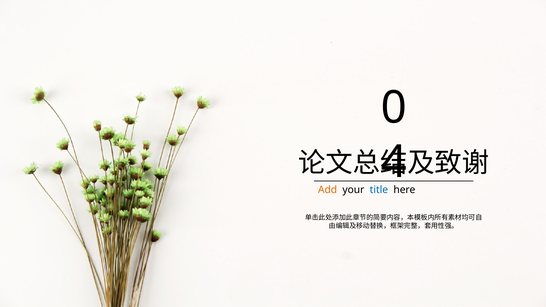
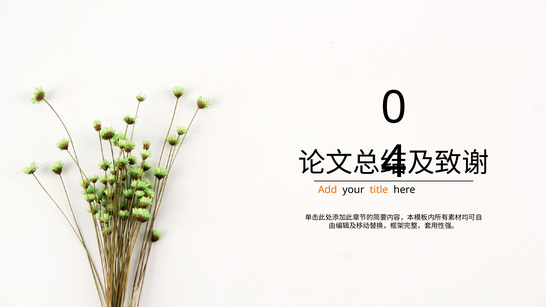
title colour: blue -> orange
